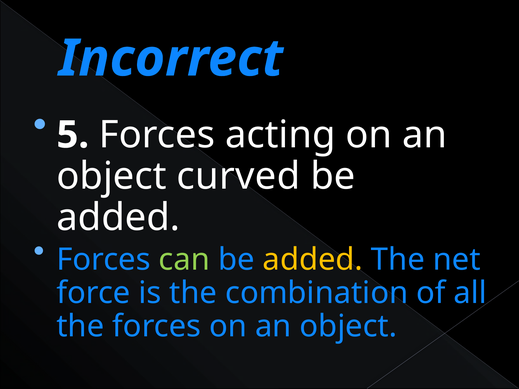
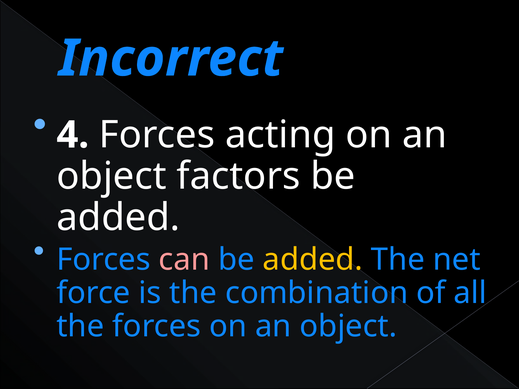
5: 5 -> 4
curved: curved -> factors
can colour: light green -> pink
